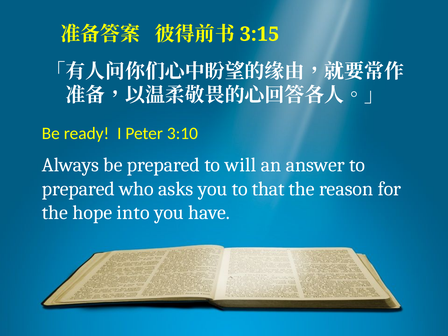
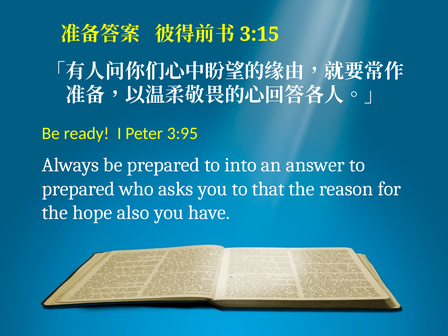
3:10: 3:10 -> 3:95
will: will -> into
into: into -> also
